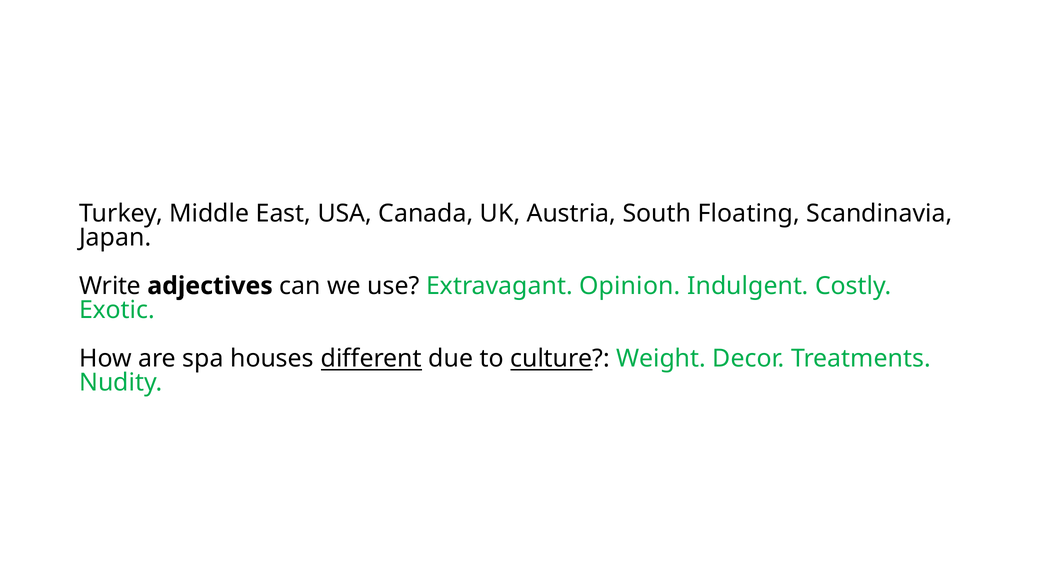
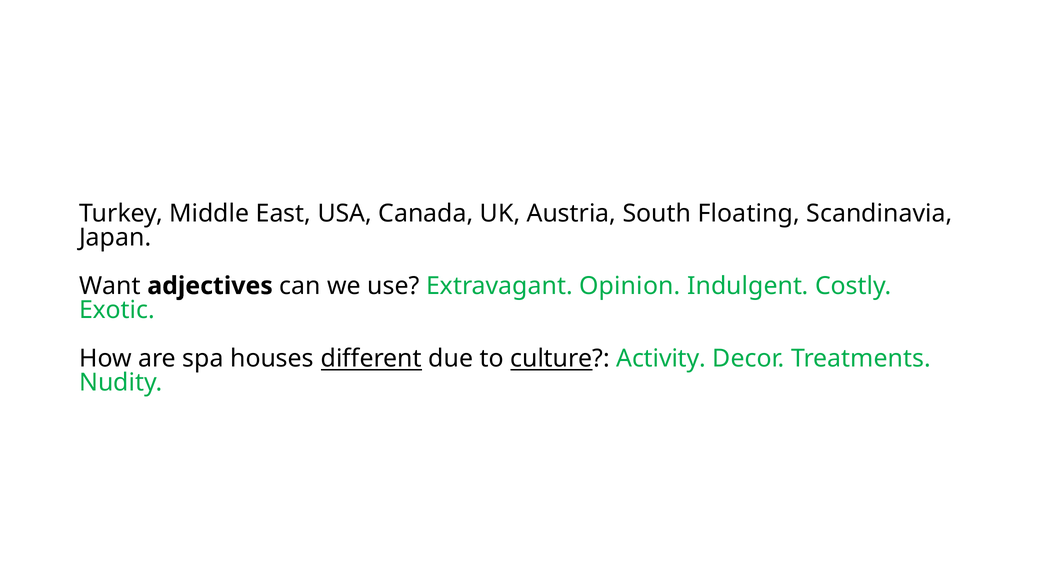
Write: Write -> Want
Weight: Weight -> Activity
